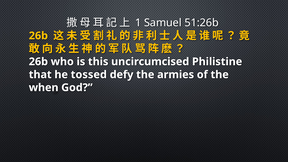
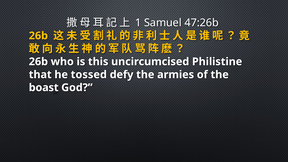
51:26b: 51:26b -> 47:26b
when: when -> boast
